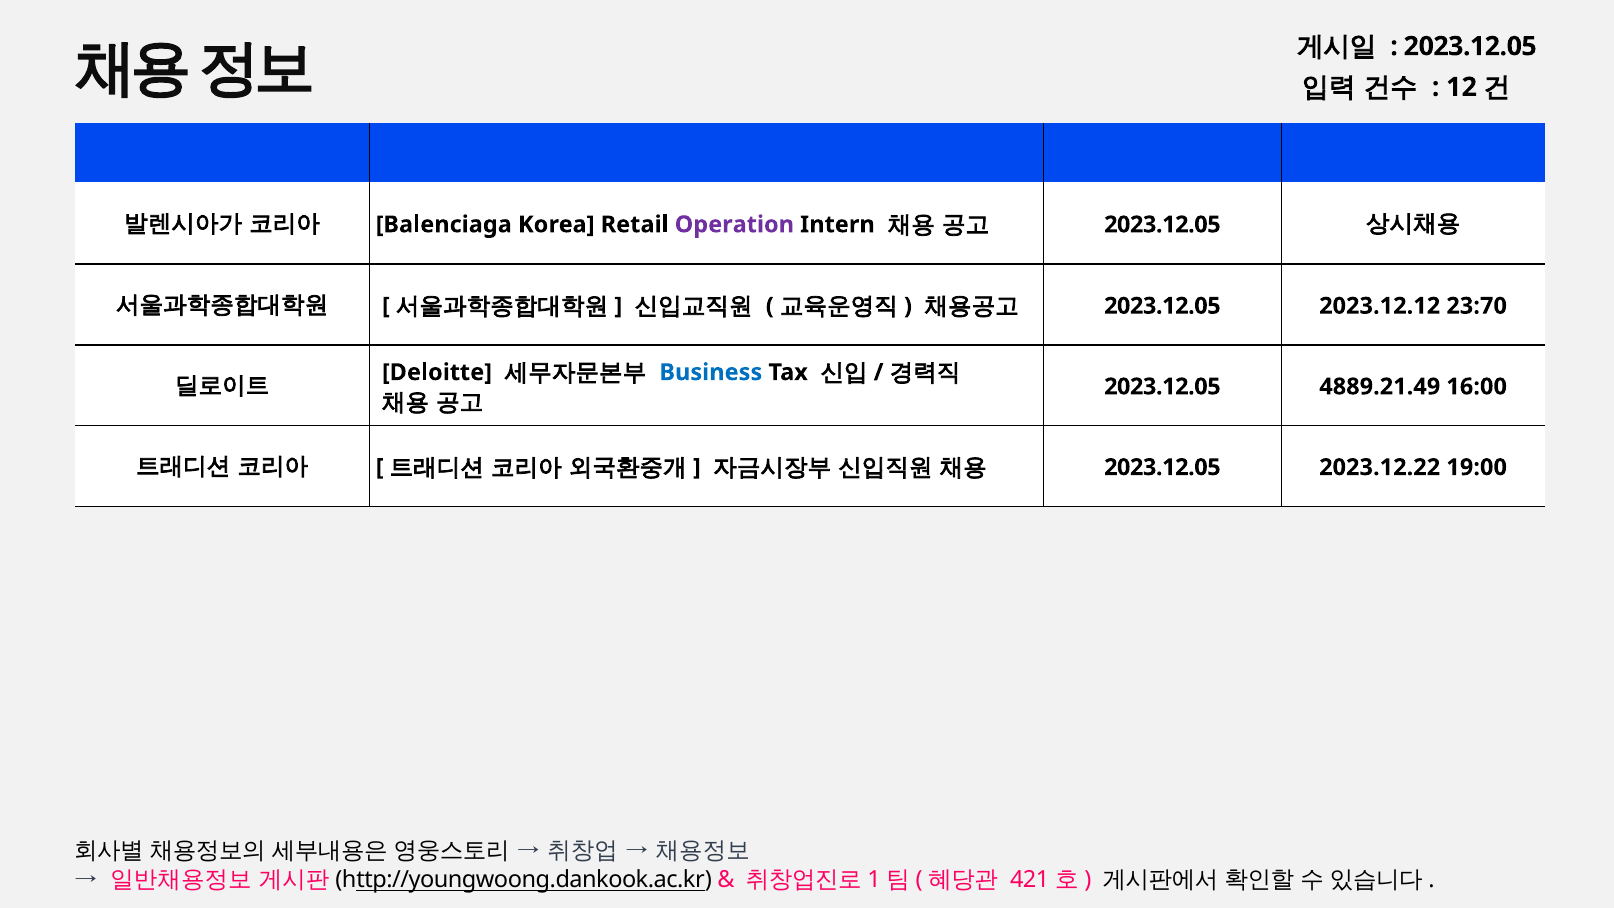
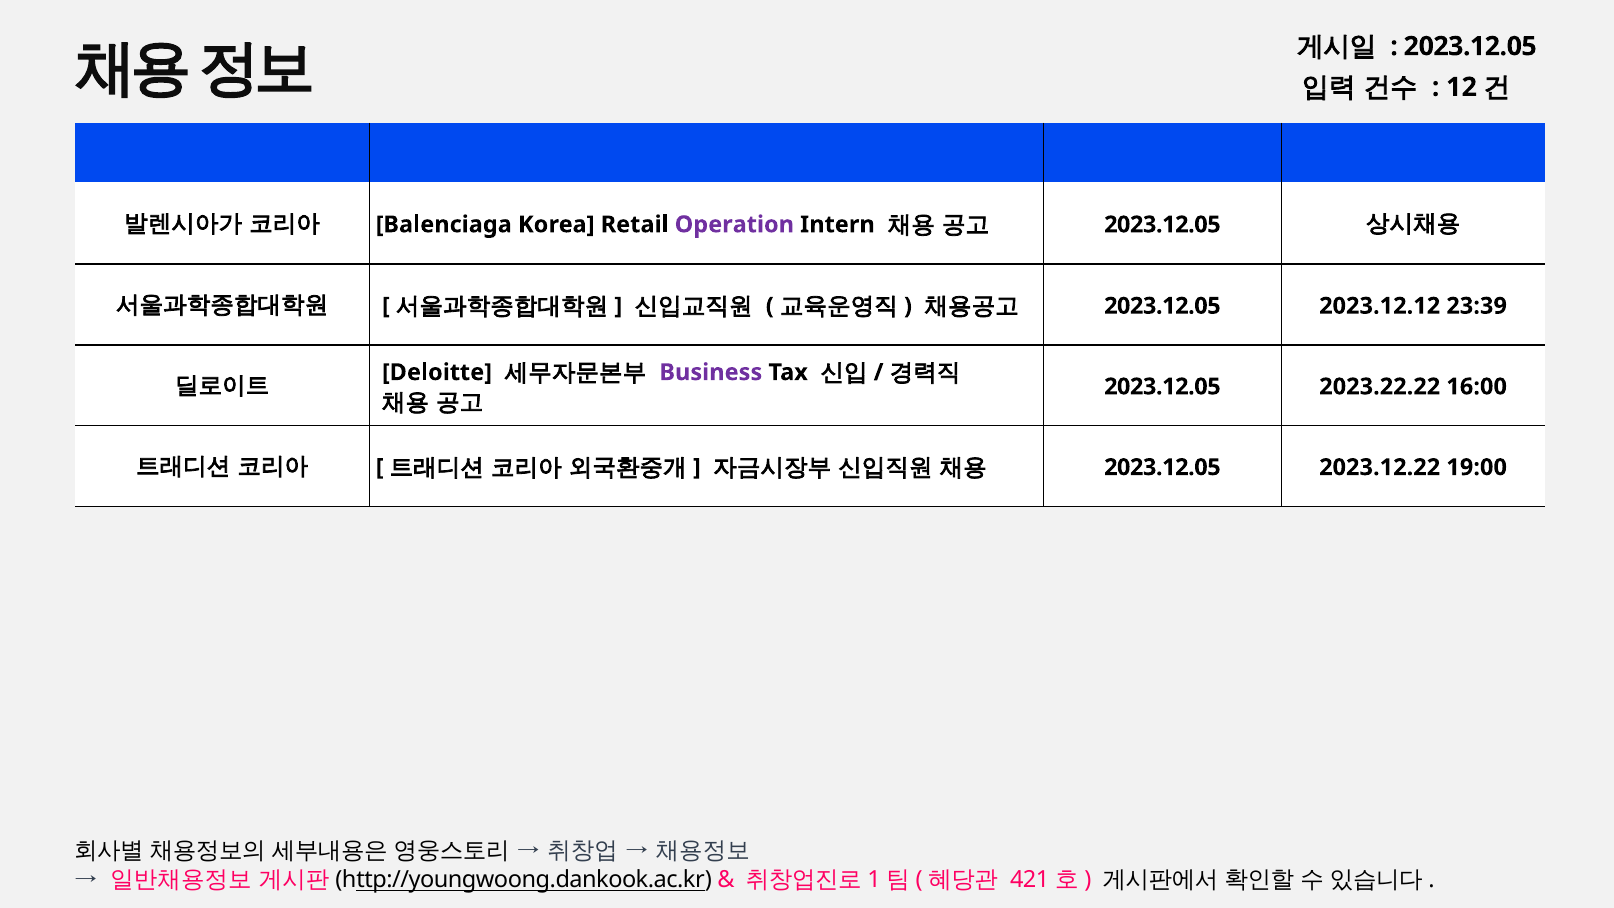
23:70: 23:70 -> 23:39
Business colour: blue -> purple
4889.21.49: 4889.21.49 -> 2023.22.22
